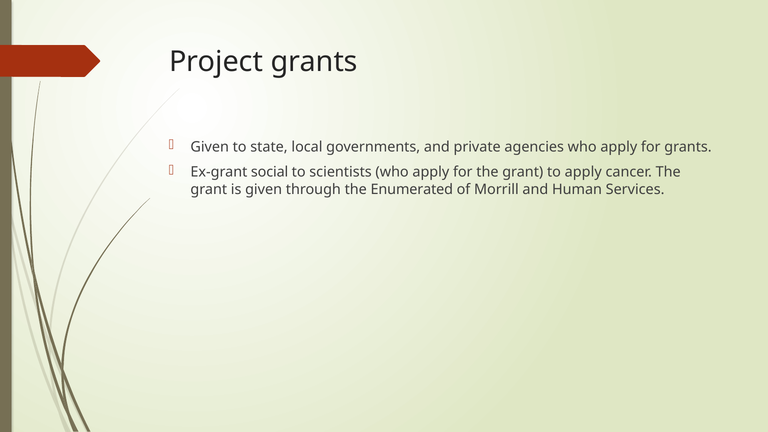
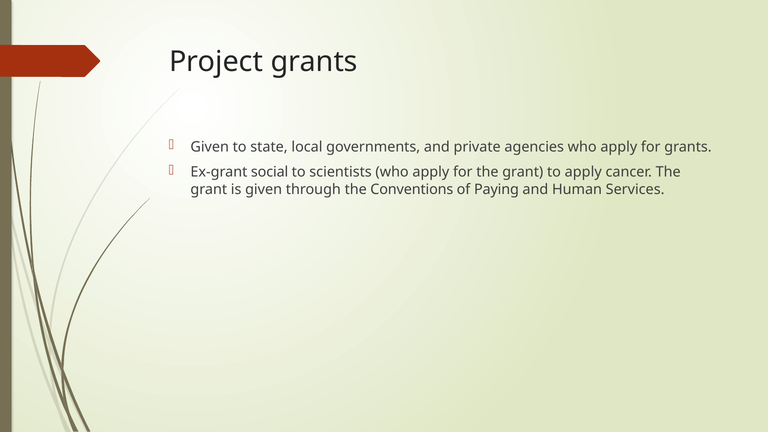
Enumerated: Enumerated -> Conventions
Morrill: Morrill -> Paying
